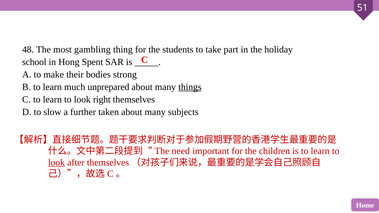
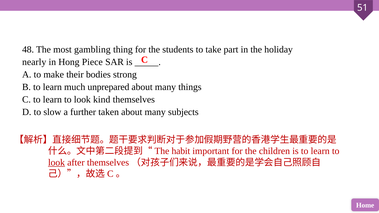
school: school -> nearly
Spent: Spent -> Piece
things underline: present -> none
right: right -> kind
need: need -> habit
